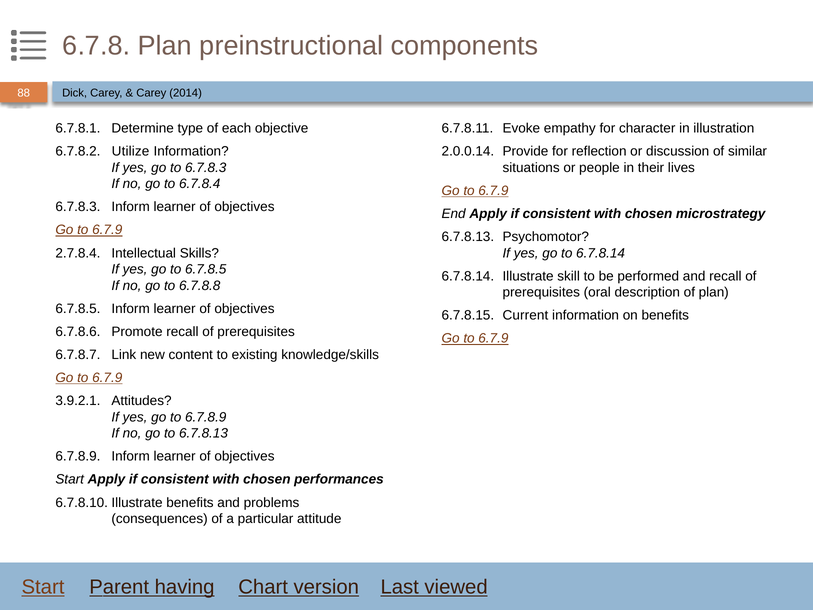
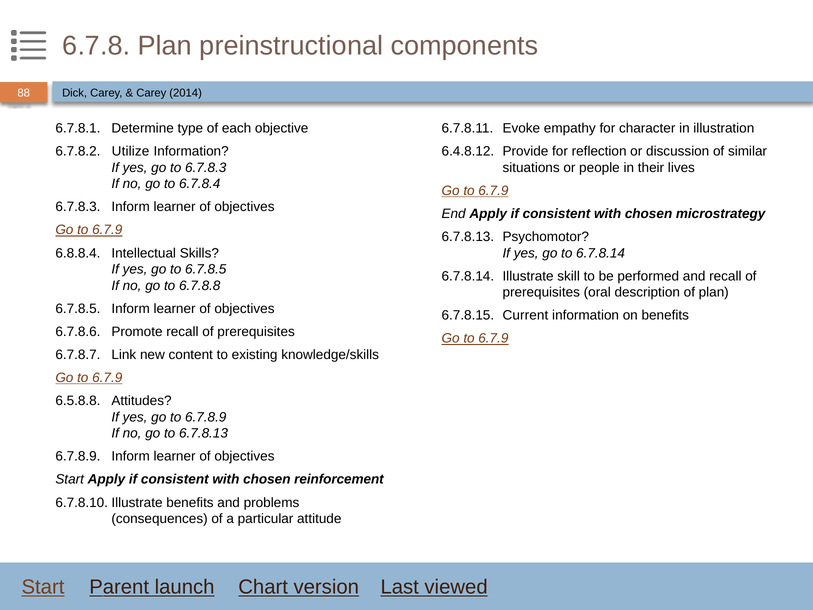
2.0.0.14: 2.0.0.14 -> 6.4.8.12
2.7.8.4: 2.7.8.4 -> 6.8.8.4
3.9.2.1: 3.9.2.1 -> 6.5.8.8
performances: performances -> reinforcement
having: having -> launch
